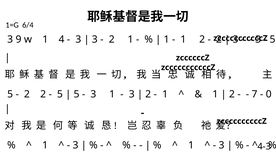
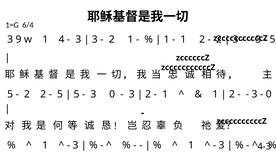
3 1: 1 -> 0
7 at (255, 94): 7 -> 3
